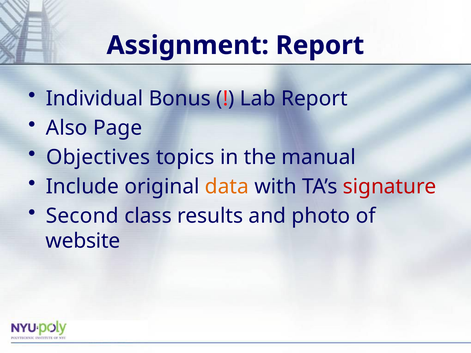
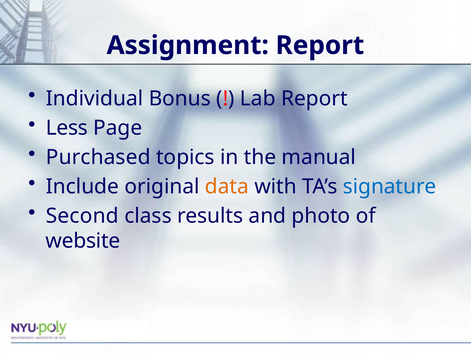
Also: Also -> Less
Objectives: Objectives -> Purchased
signature colour: red -> blue
